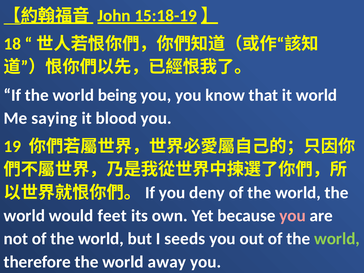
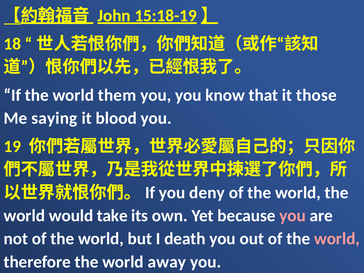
being: being -> them
it world: world -> those
feet: feet -> take
seeds: seeds -> death
world at (337, 239) colour: light green -> pink
